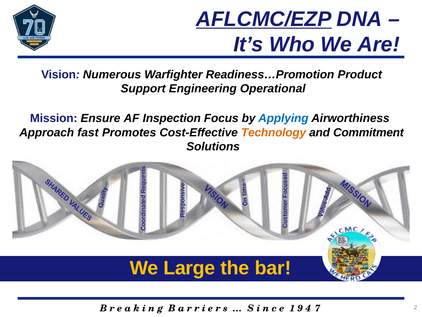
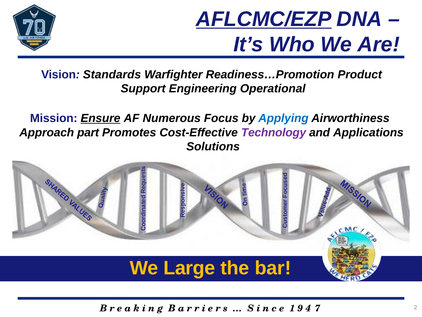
Numerous: Numerous -> Standards
Ensure underline: none -> present
Inspection: Inspection -> Numerous
fast: fast -> part
Technology colour: orange -> purple
Commitment: Commitment -> Applications
